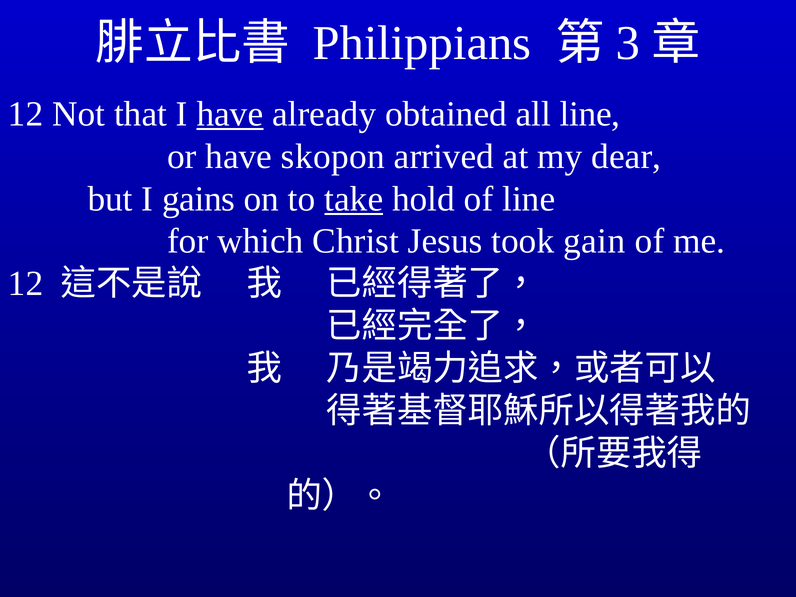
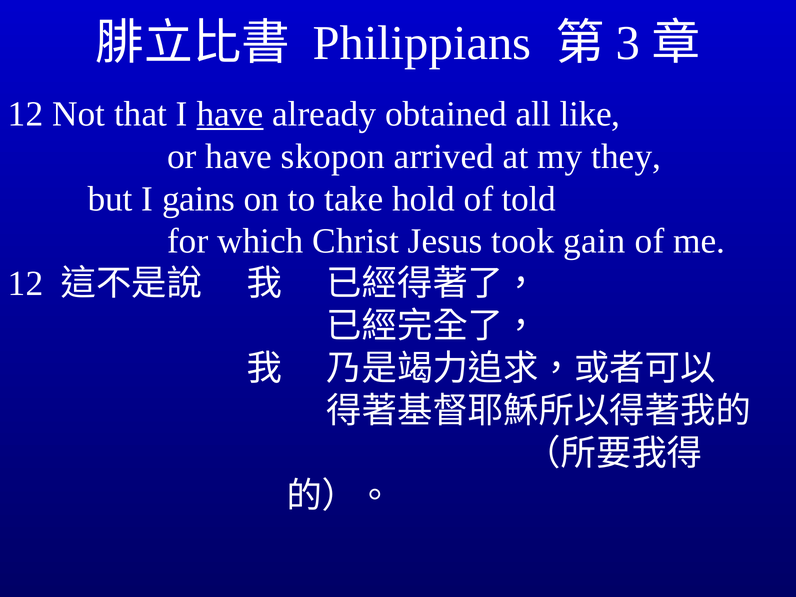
all line: line -> like
dear: dear -> they
take underline: present -> none
of line: line -> told
